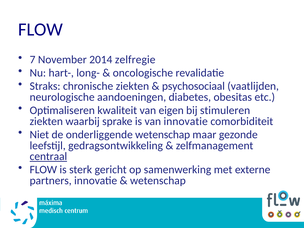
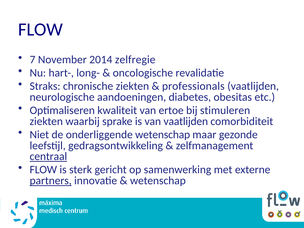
psychosociaal: psychosociaal -> professionals
eigen: eigen -> ertoe
van innovatie: innovatie -> vaatlijden
partners underline: none -> present
